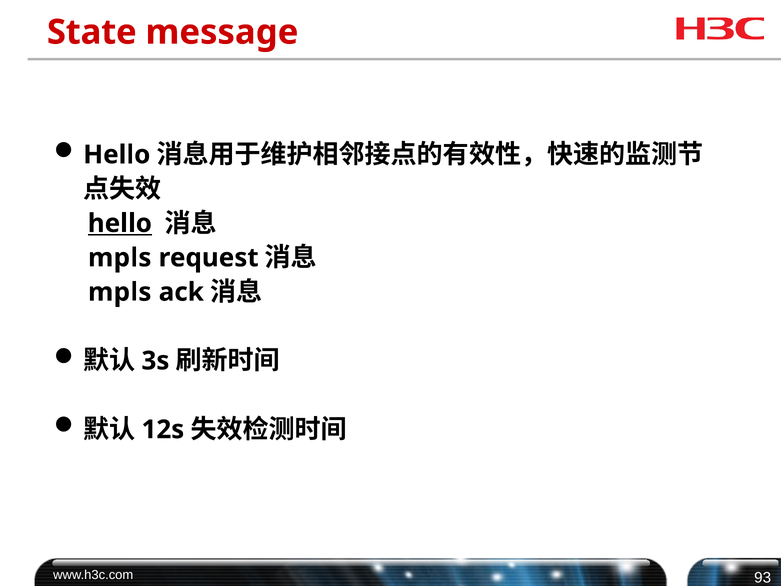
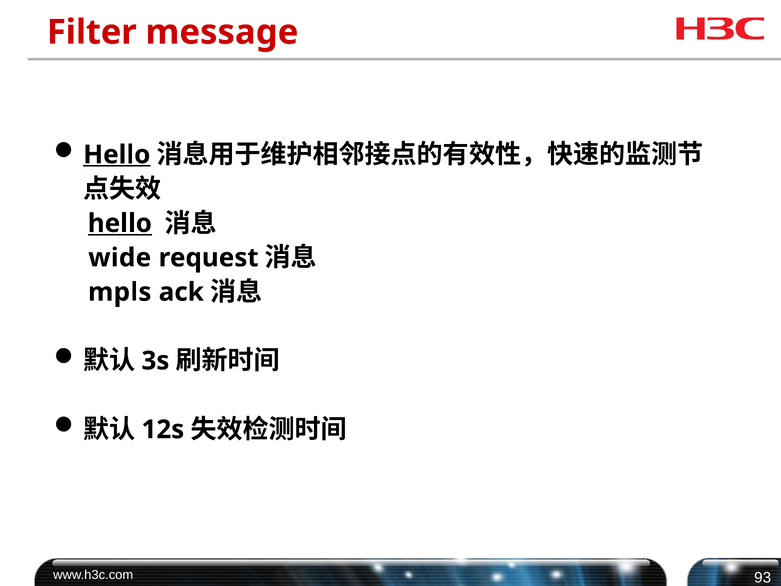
State: State -> Filter
Hello at (117, 155) underline: none -> present
mpls at (120, 258): mpls -> wide
